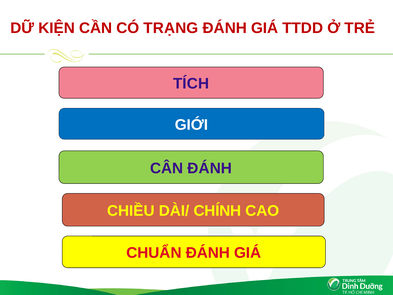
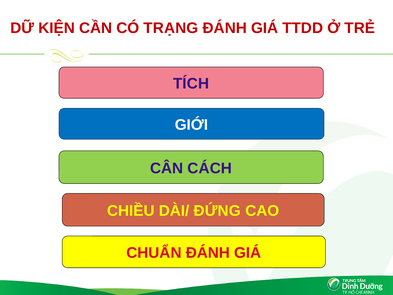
CÂN ĐÁNH: ĐÁNH -> CÁCH
CHÍNH: CHÍNH -> ĐỨNG
